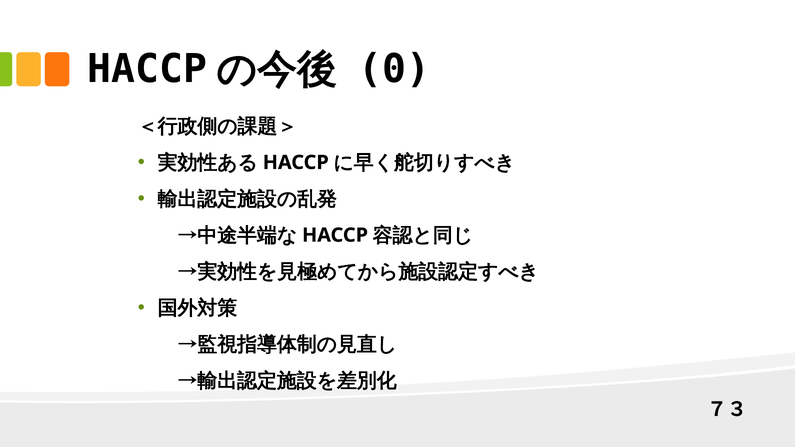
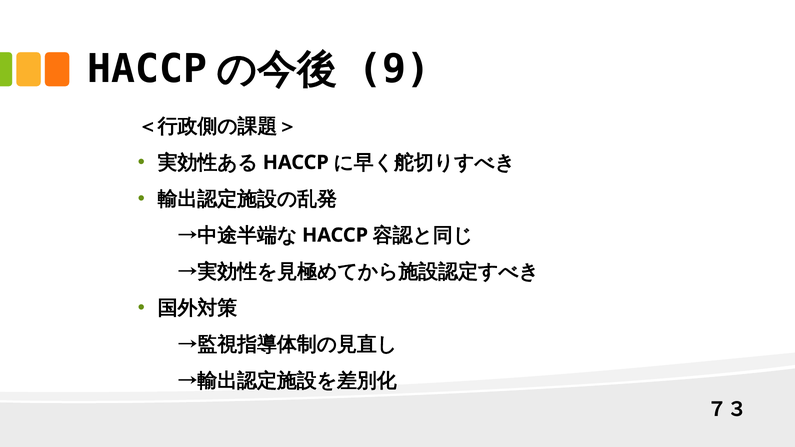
0: 0 -> 9
